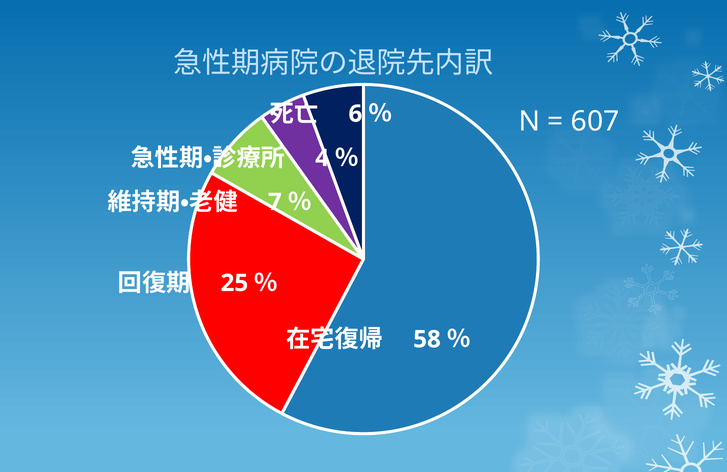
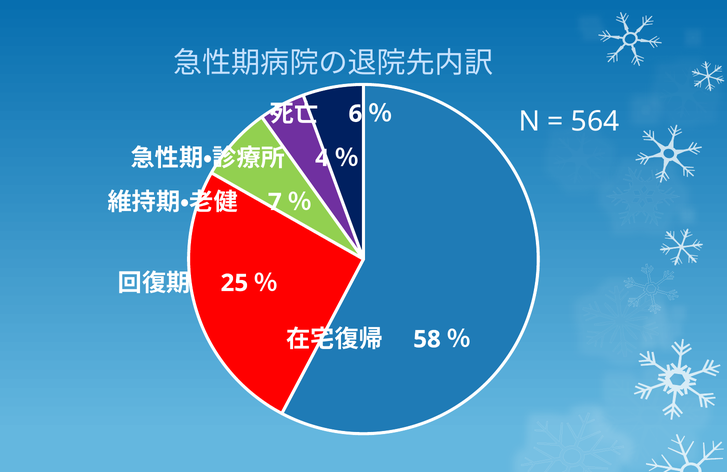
607: 607 -> 564
